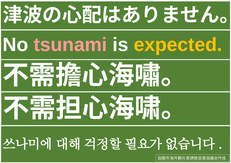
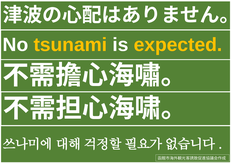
tsunami colour: pink -> yellow
